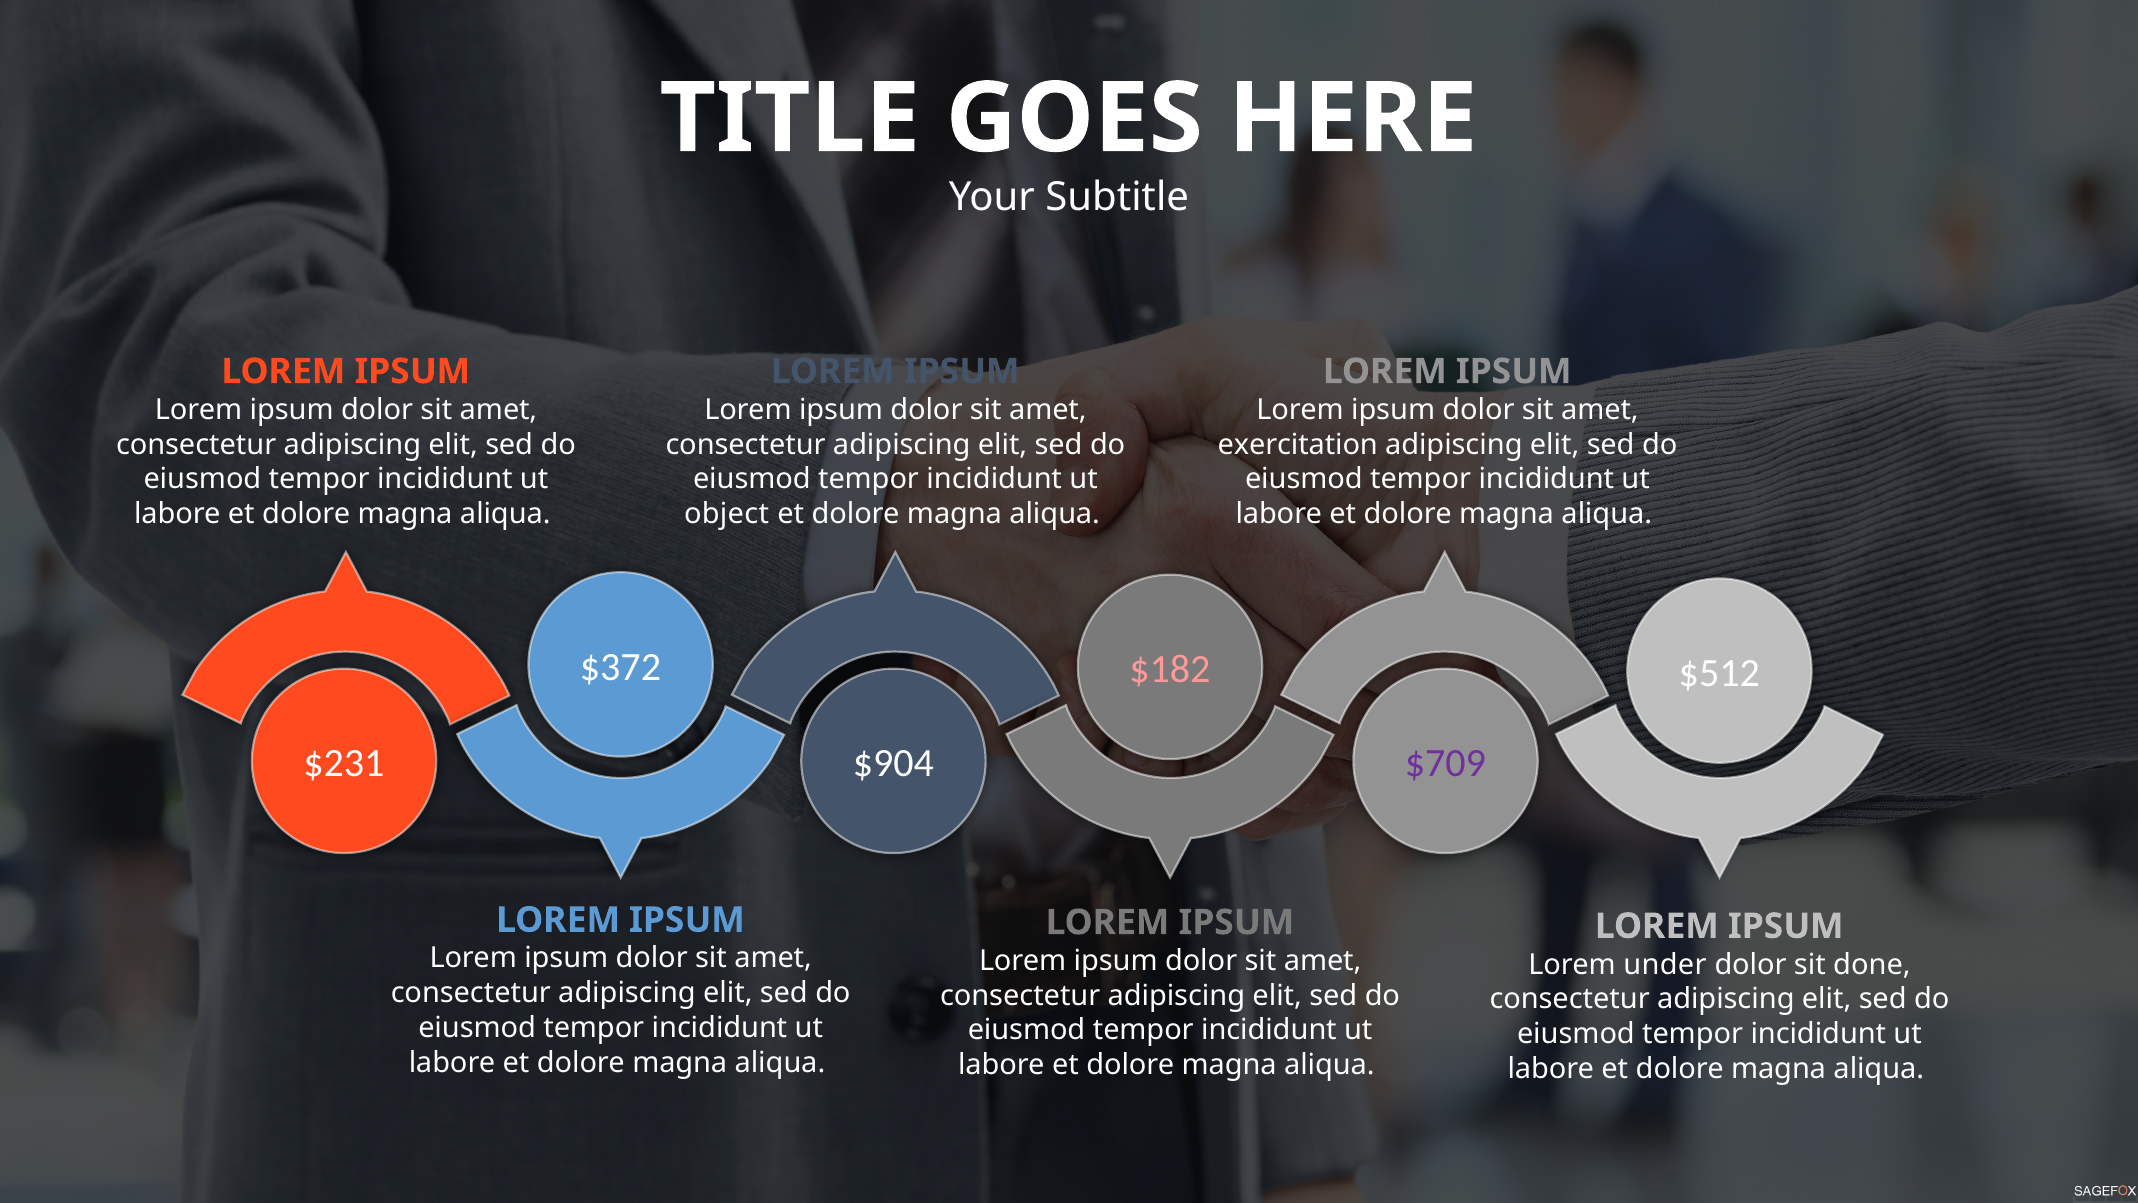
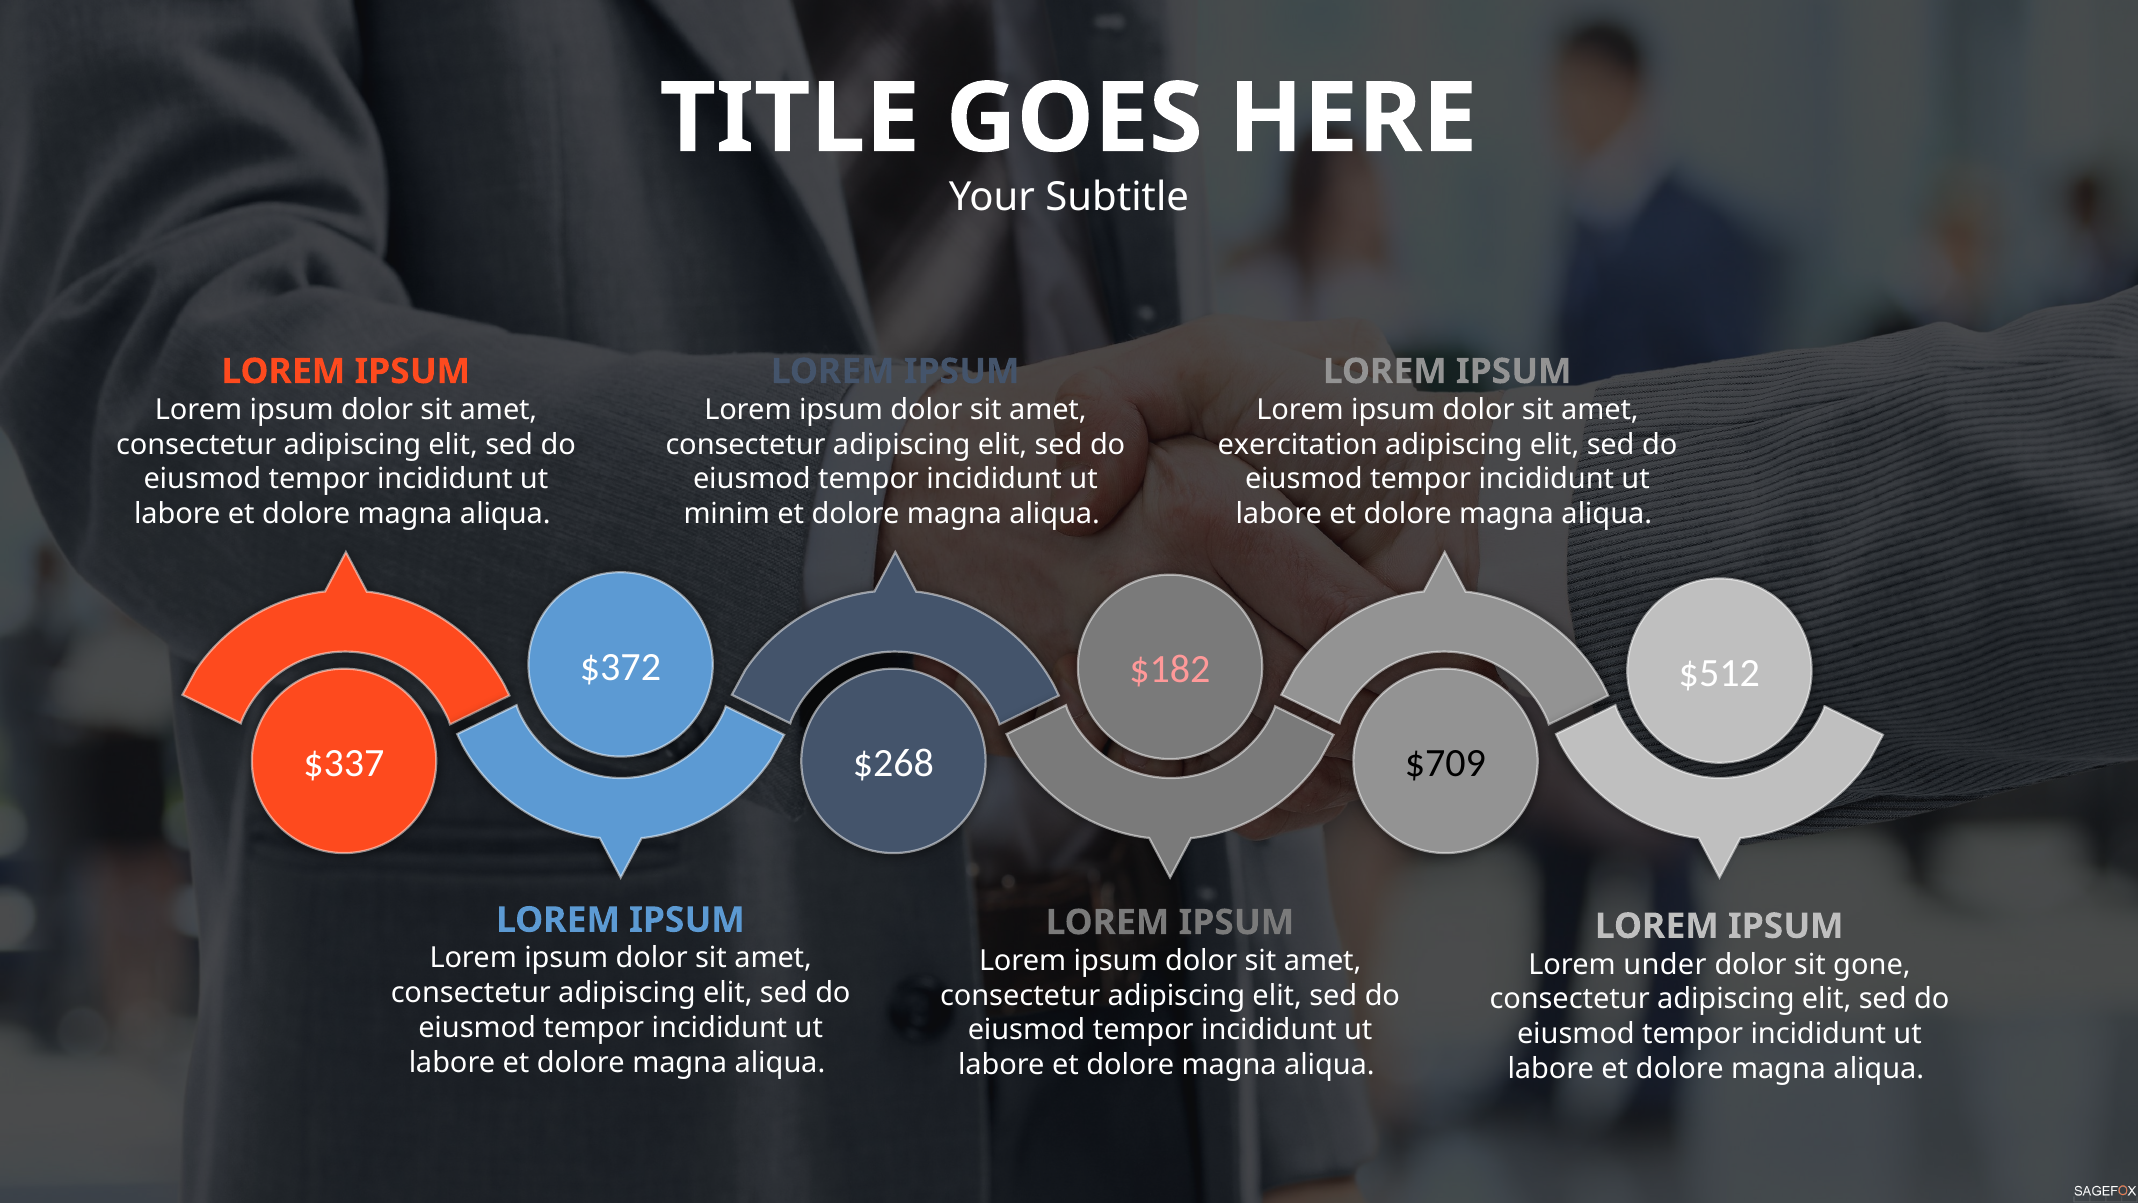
object: object -> minim
$231: $231 -> $337
$904: $904 -> $268
$709 colour: purple -> black
done: done -> gone
